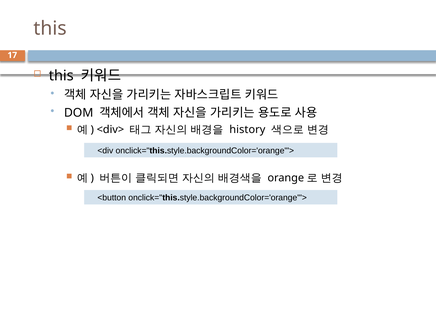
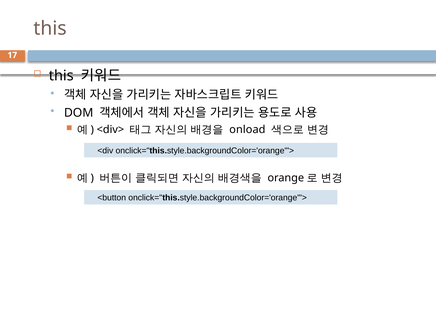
history: history -> onload
